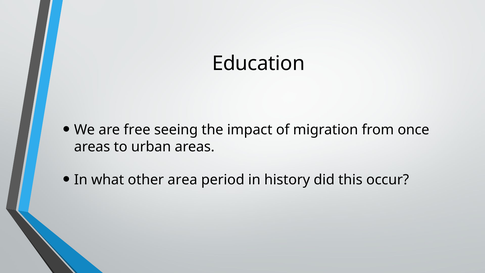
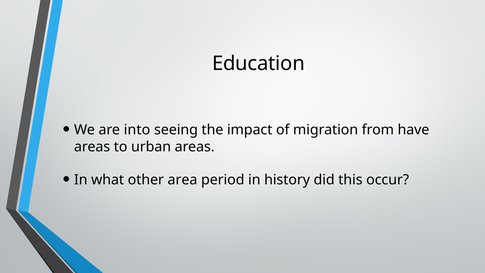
free: free -> into
once: once -> have
